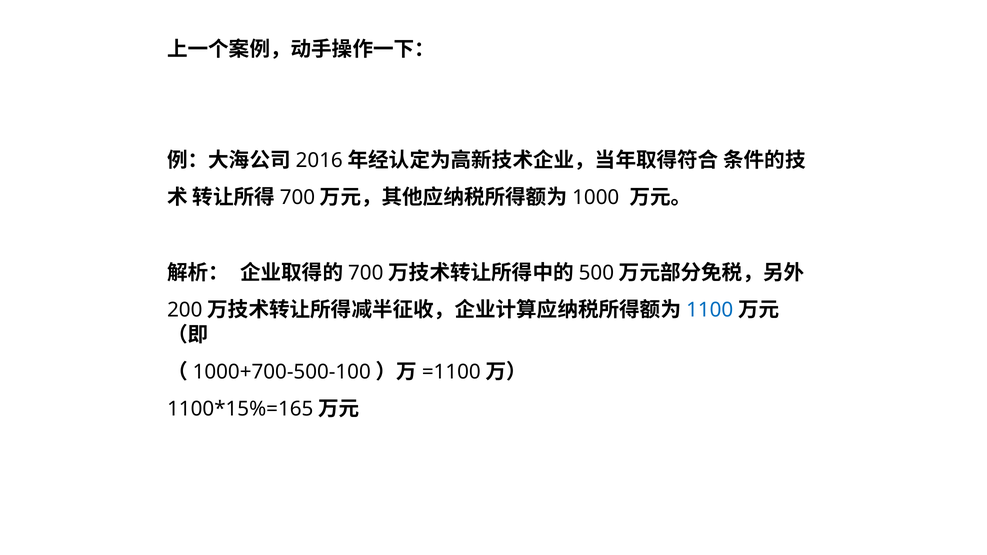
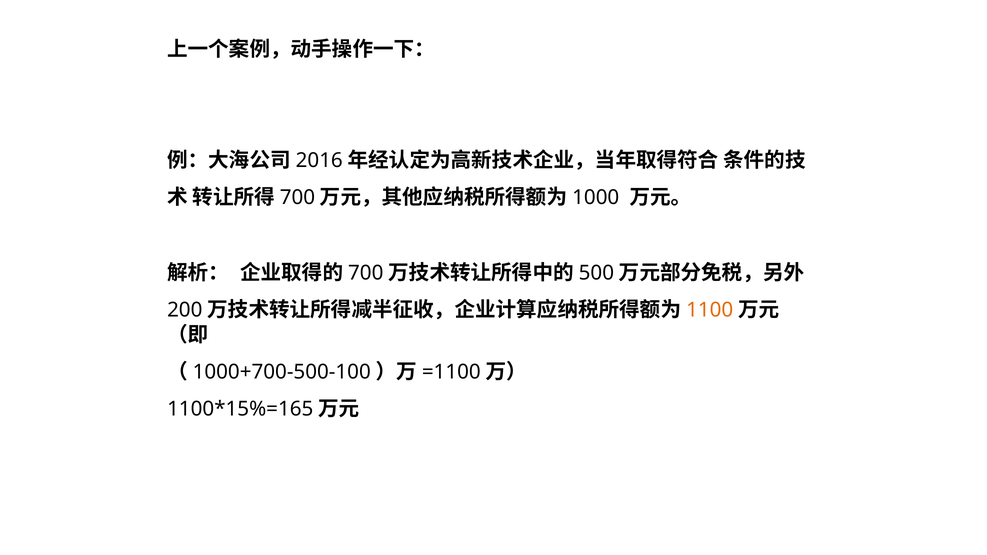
1100 colour: blue -> orange
